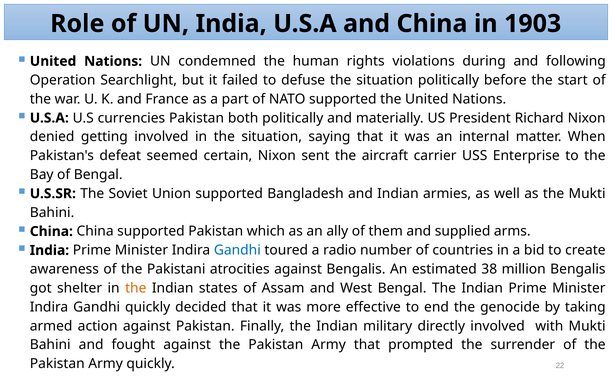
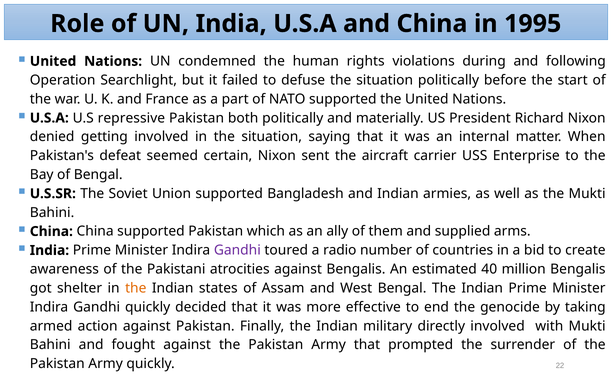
1903: 1903 -> 1995
currencies: currencies -> repressive
Gandhi at (237, 250) colour: blue -> purple
38: 38 -> 40
